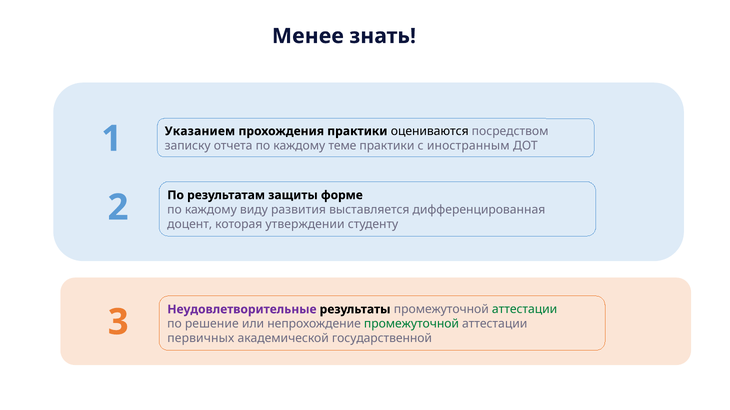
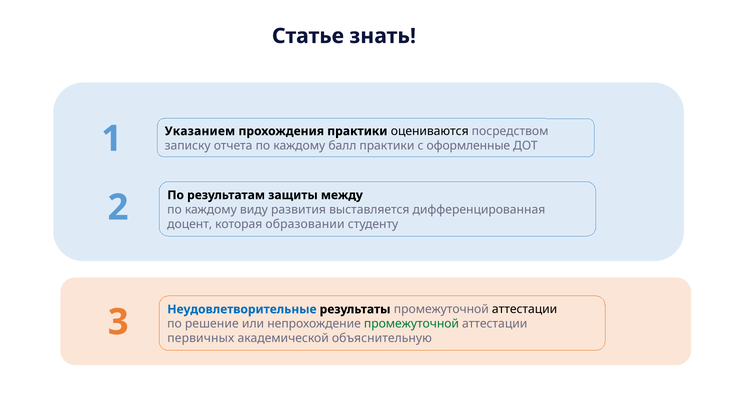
Менее: Менее -> Статье
теме: теме -> балл
иностранным: иностранным -> оформленные
форме: форме -> между
утверждении: утверждении -> образовании
Неудовлетворительные colour: purple -> blue
аттестации at (525, 310) colour: green -> black
государственной: государственной -> объяснительную
